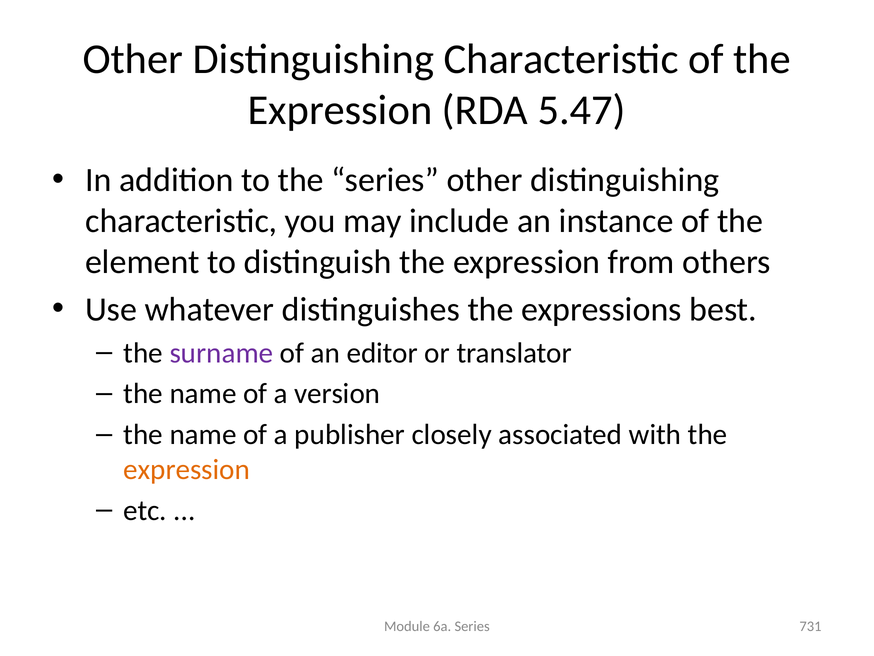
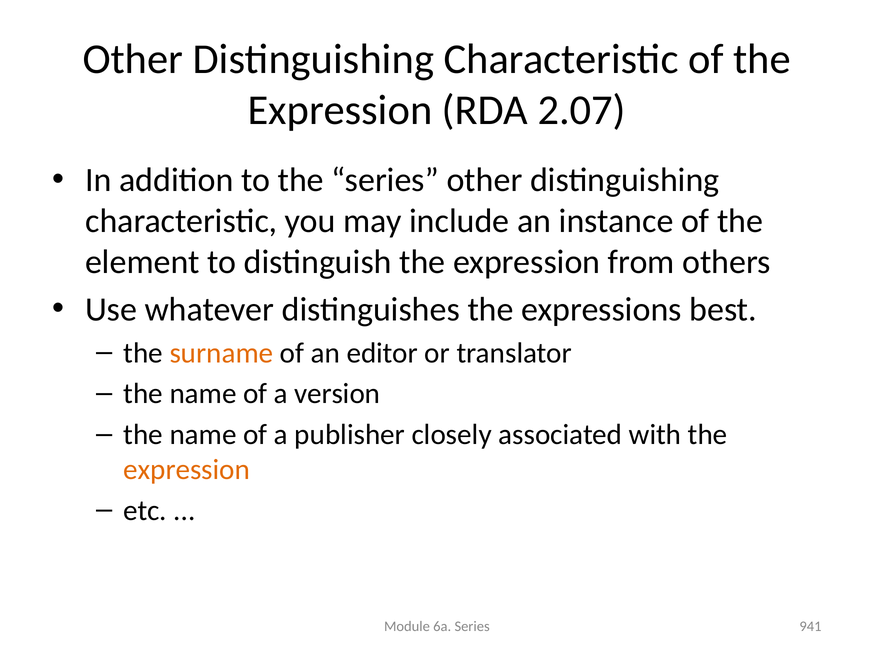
5.47: 5.47 -> 2.07
surname colour: purple -> orange
731: 731 -> 941
